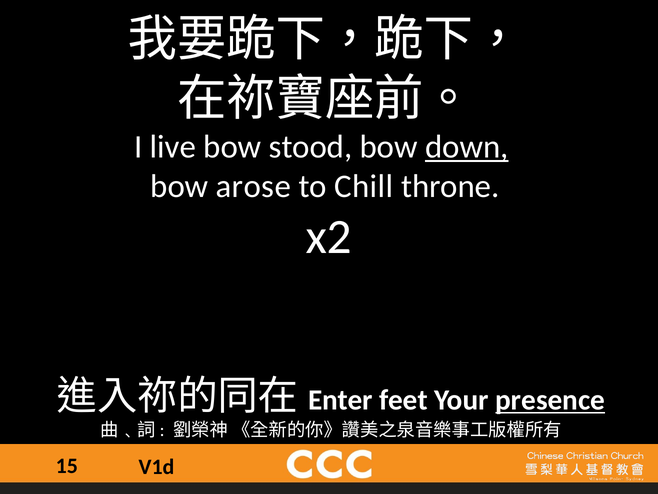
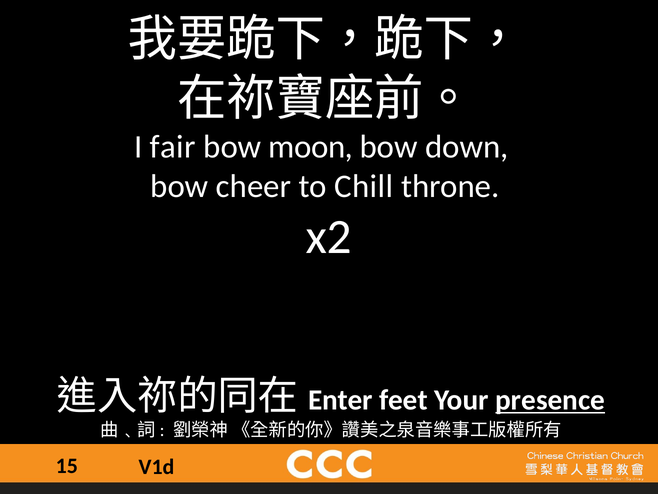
live: live -> fair
stood: stood -> moon
down underline: present -> none
arose: arose -> cheer
